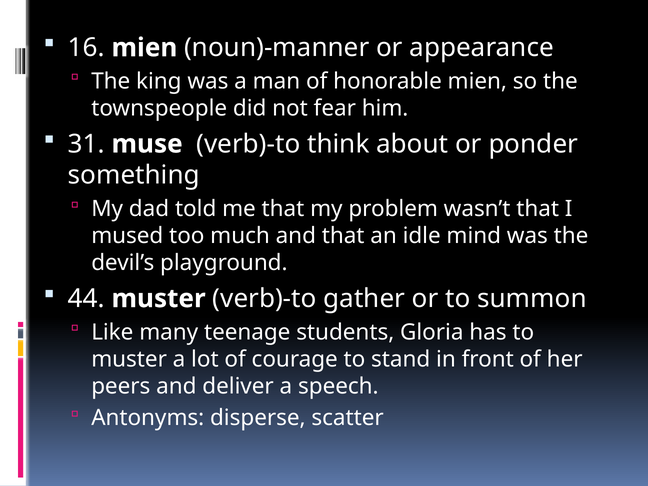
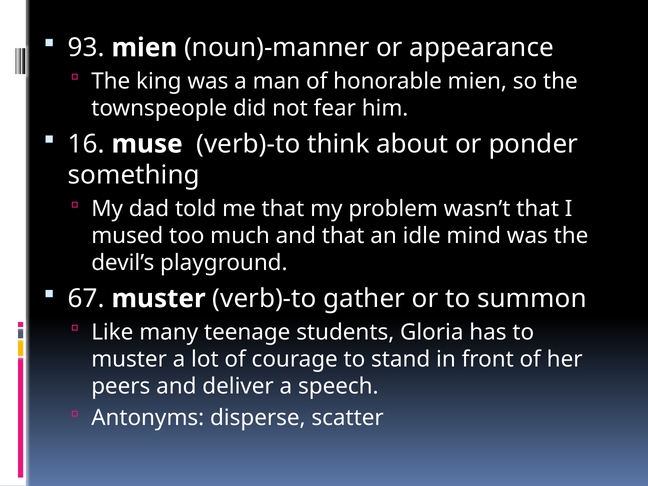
16: 16 -> 93
31: 31 -> 16
44: 44 -> 67
